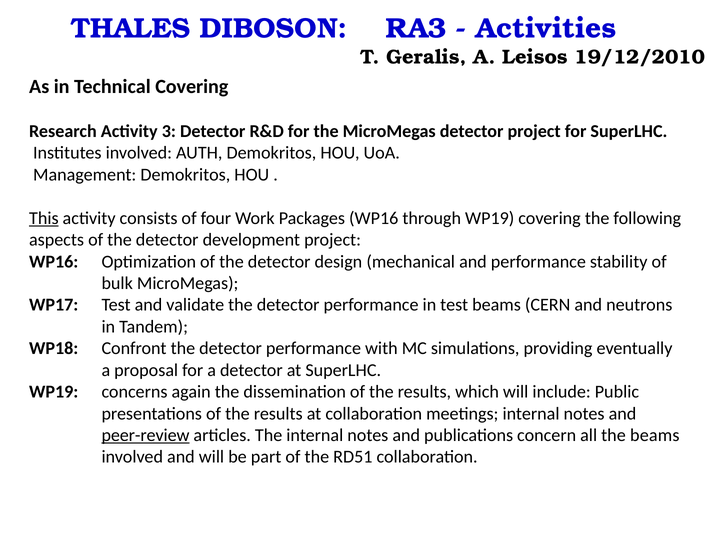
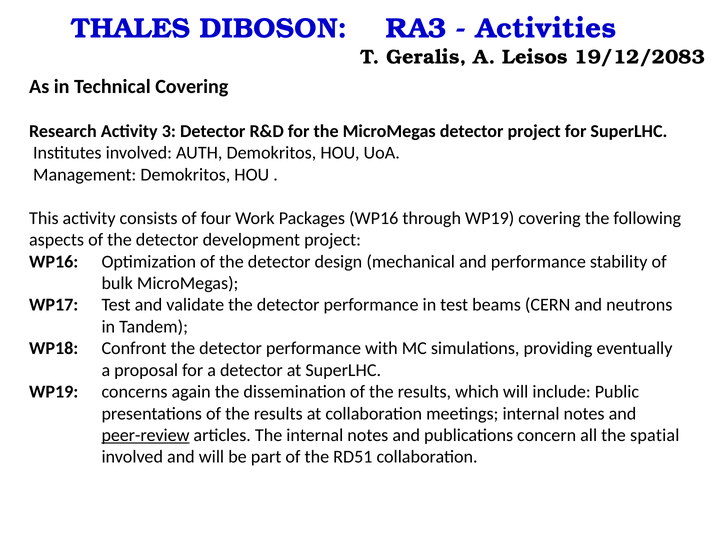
19/12/2010: 19/12/2010 -> 19/12/2083
This underline: present -> none
the beams: beams -> spatial
